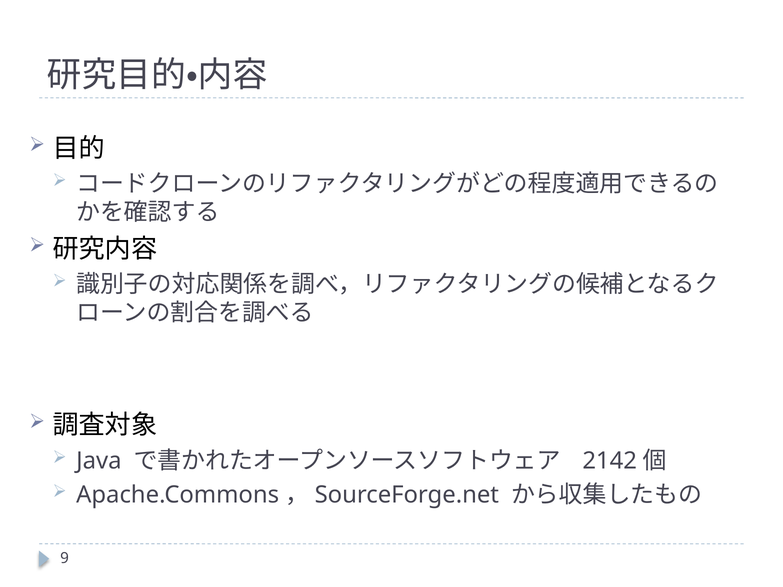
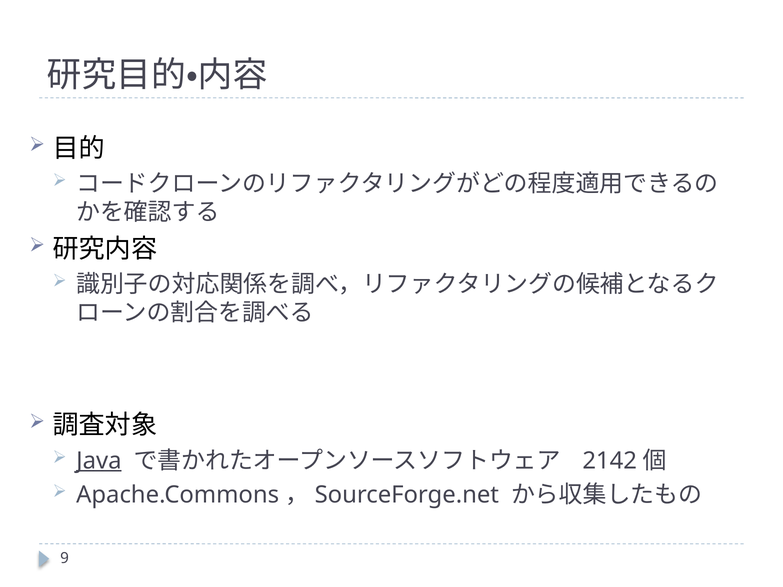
Java underline: none -> present
